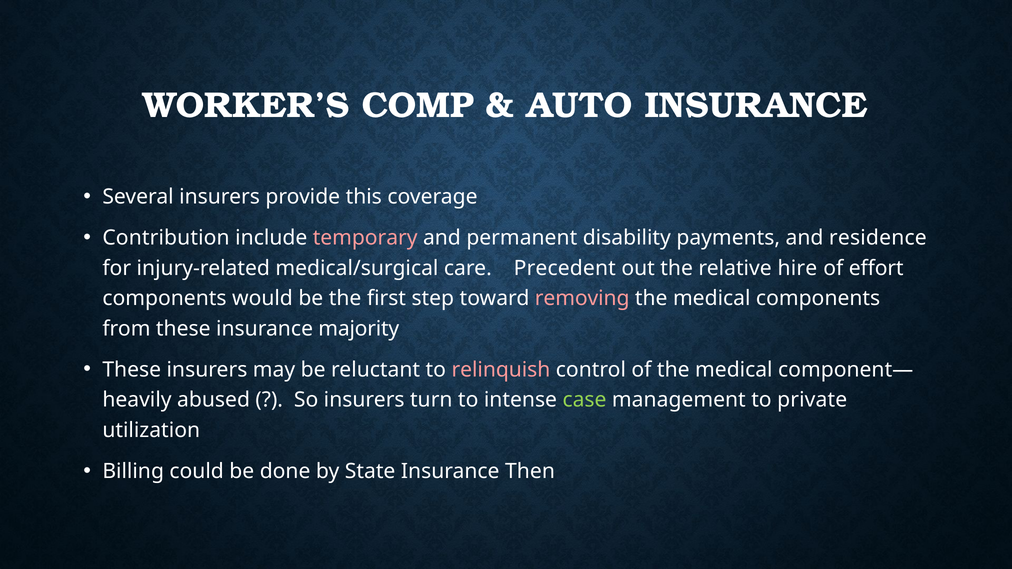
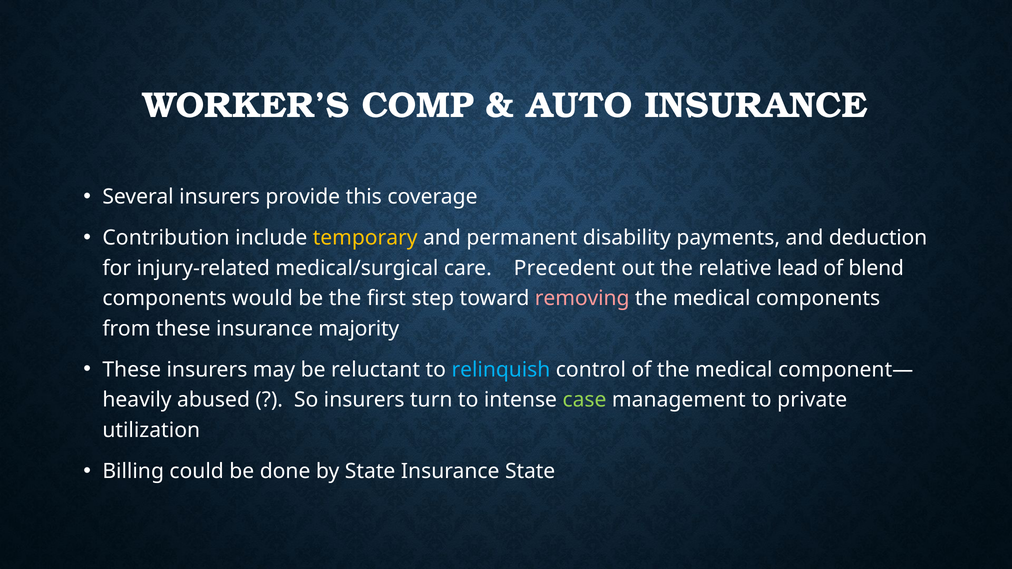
temporary colour: pink -> yellow
residence: residence -> deduction
hire: hire -> lead
effort: effort -> blend
relinquish colour: pink -> light blue
Insurance Then: Then -> State
